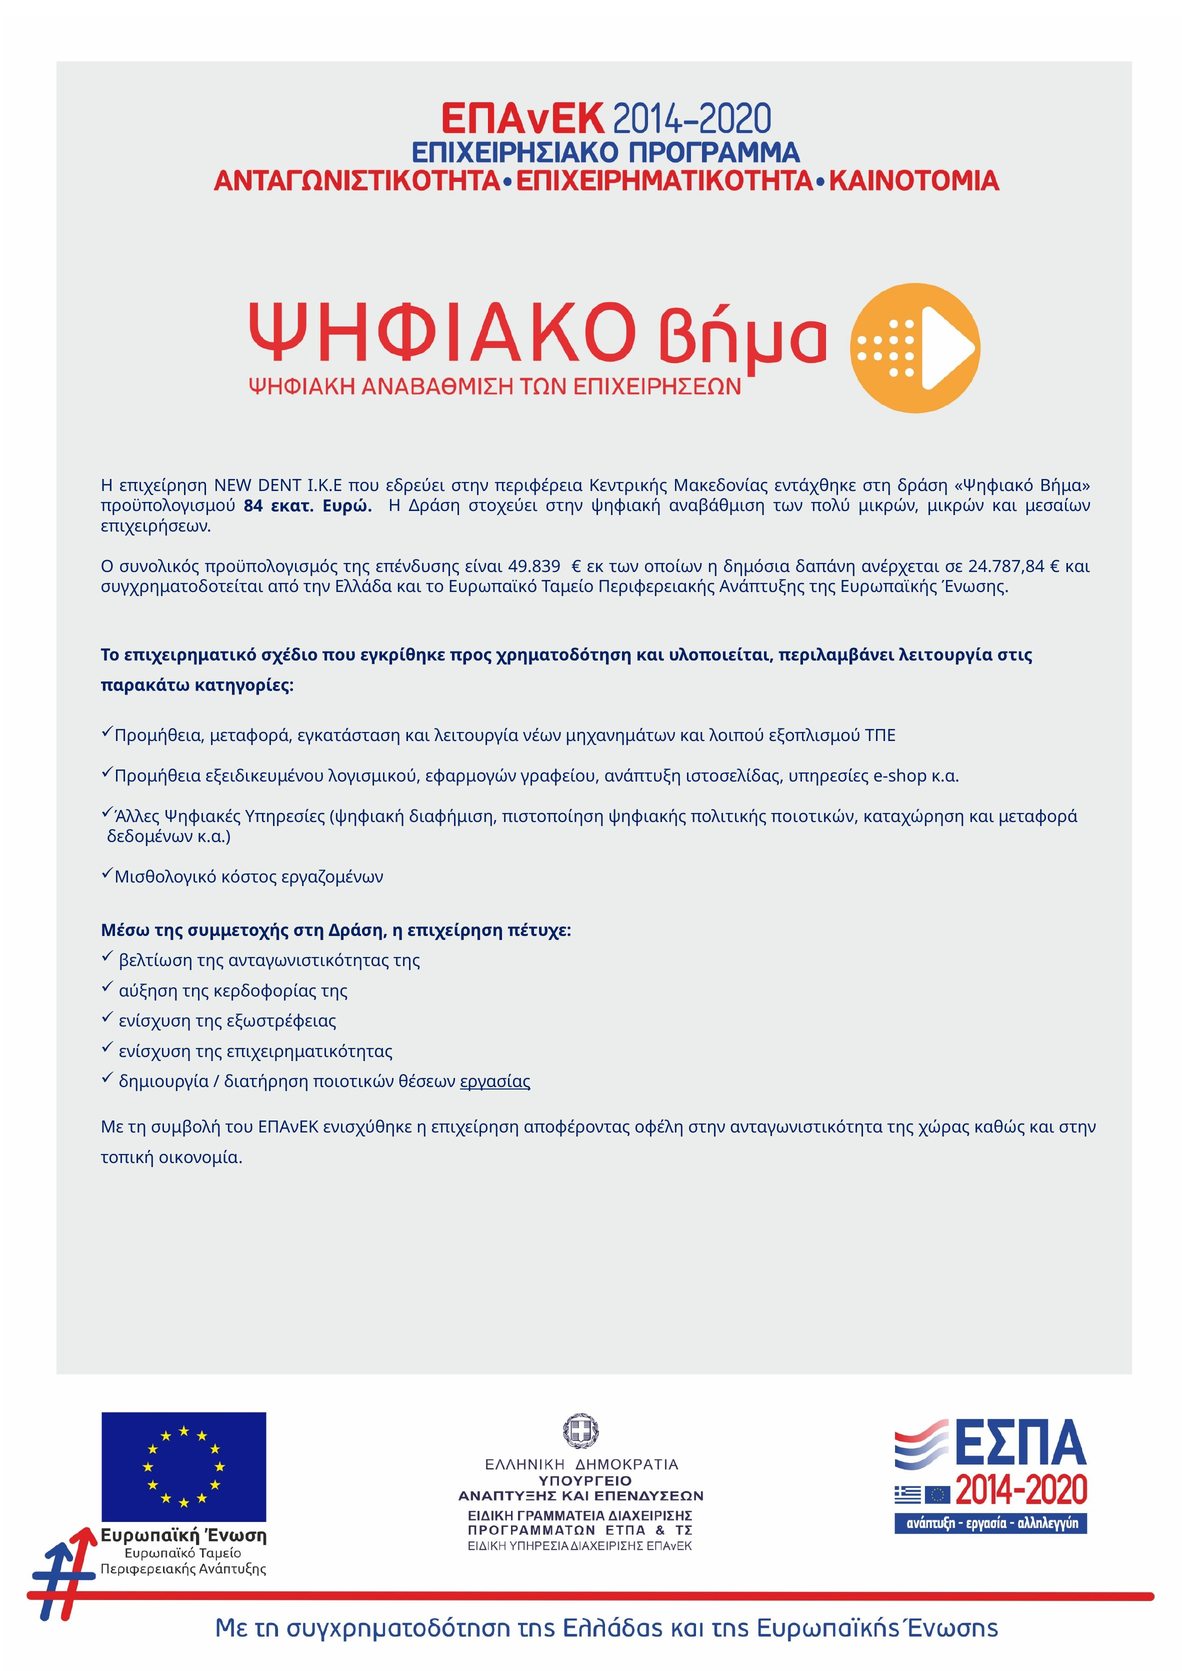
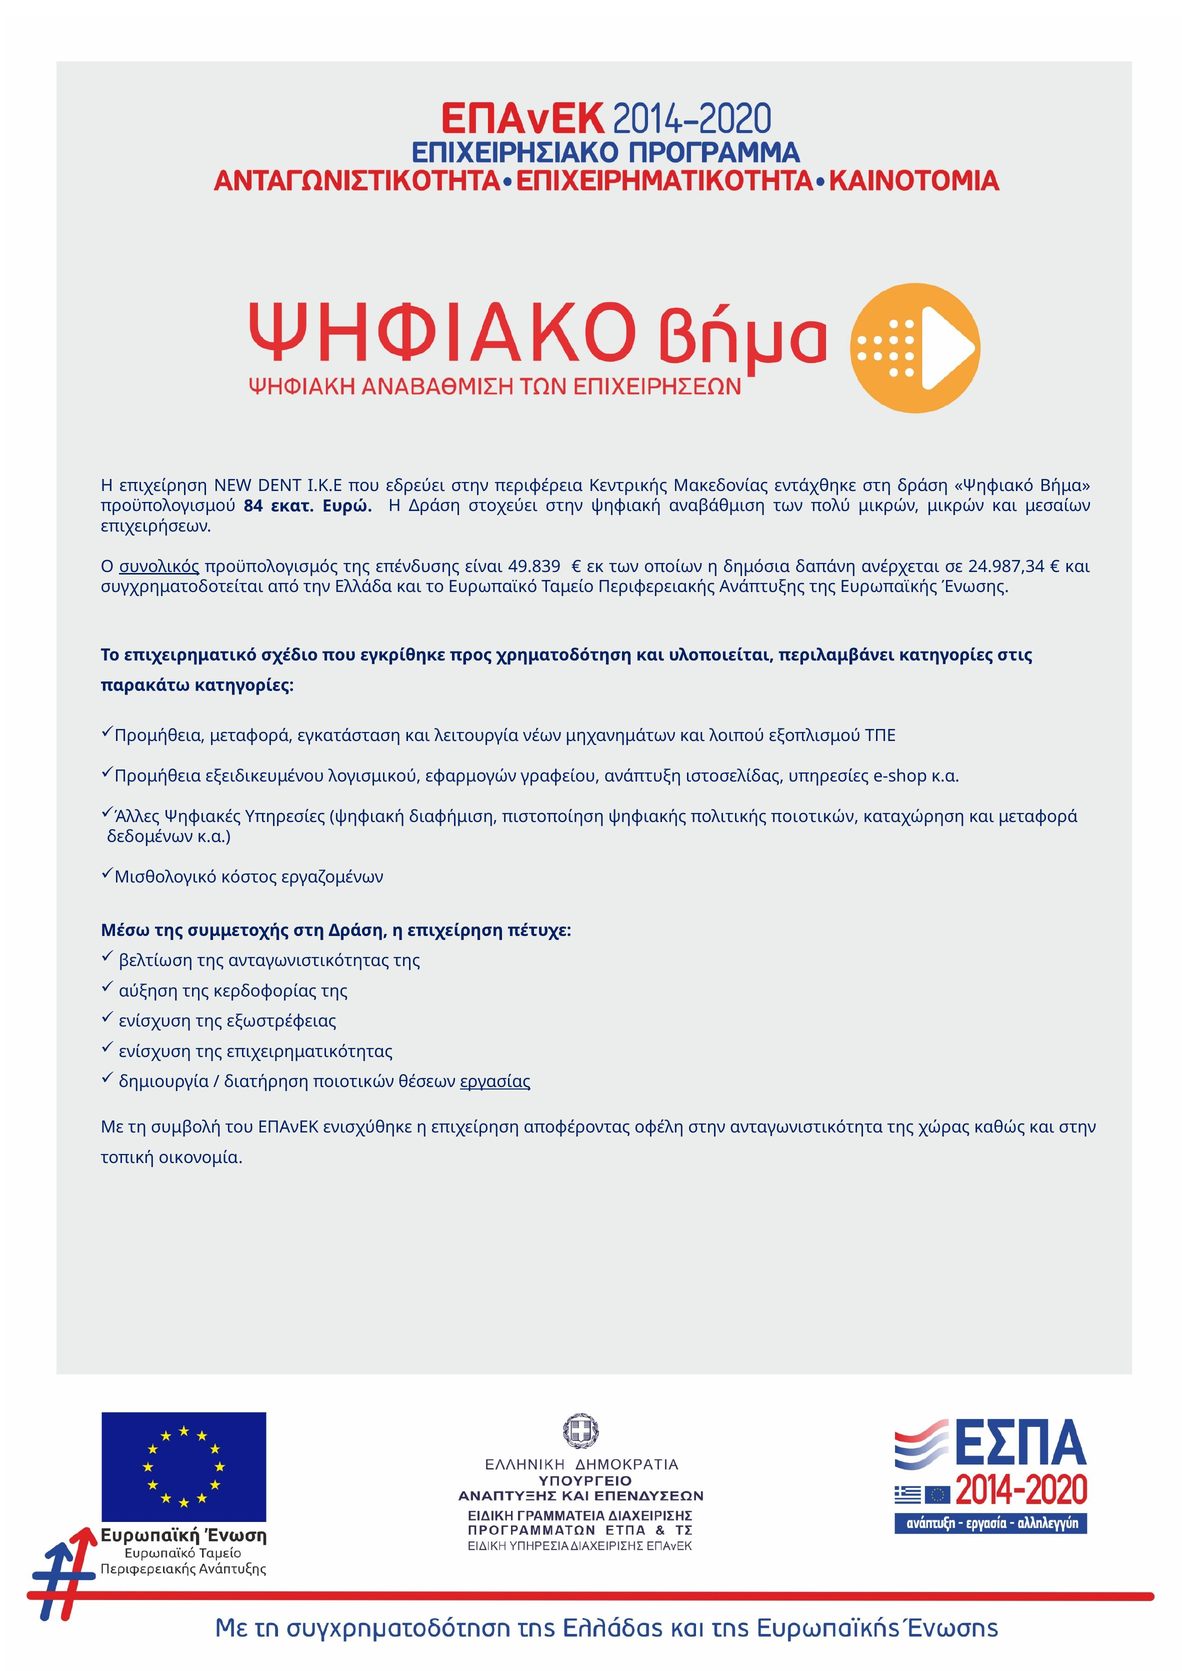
συνολικός underline: none -> present
24.787,84: 24.787,84 -> 24.987,34
περιλαμβάνει λειτουργία: λειτουργία -> κατηγορίες
